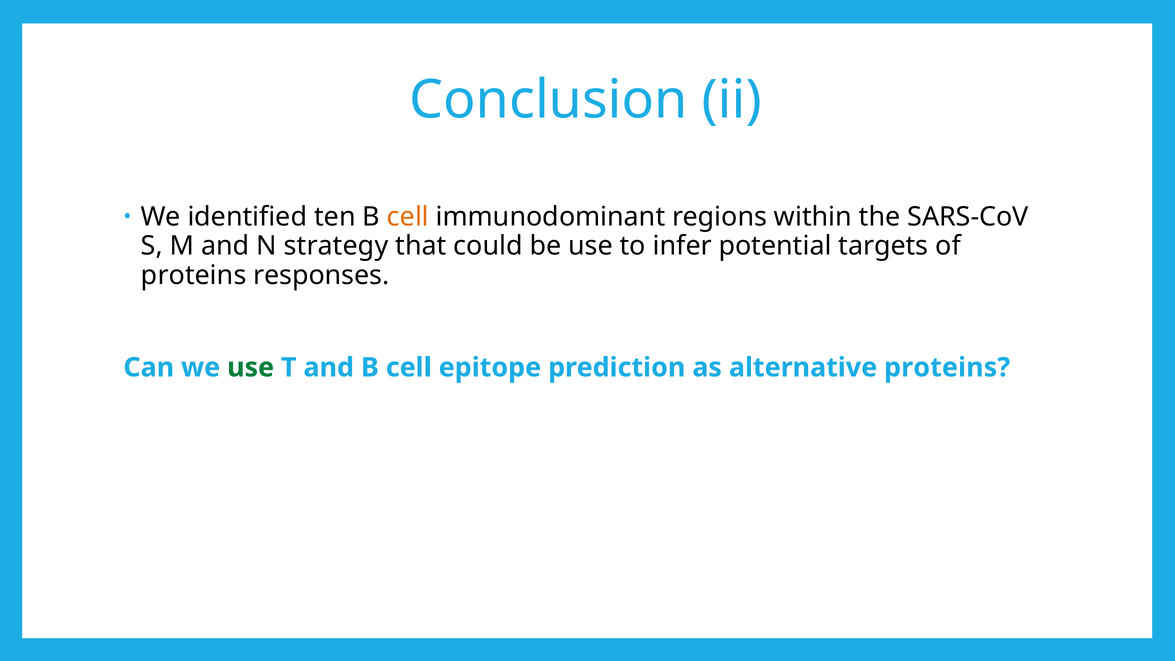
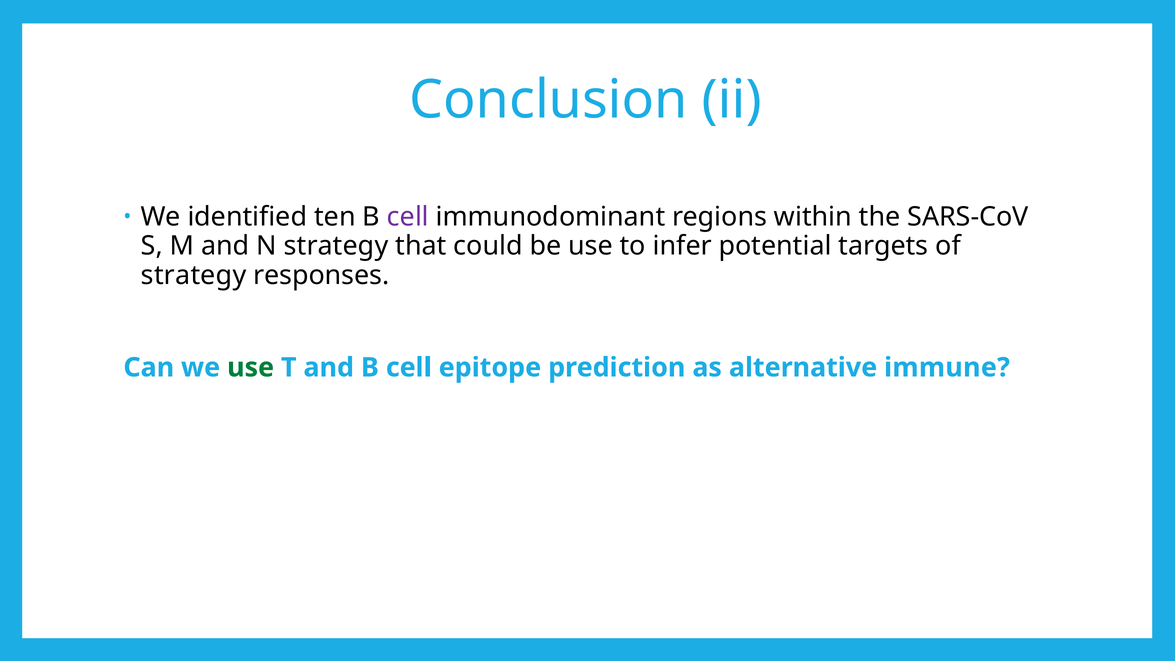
cell at (408, 217) colour: orange -> purple
proteins at (194, 275): proteins -> strategy
alternative proteins: proteins -> immune
